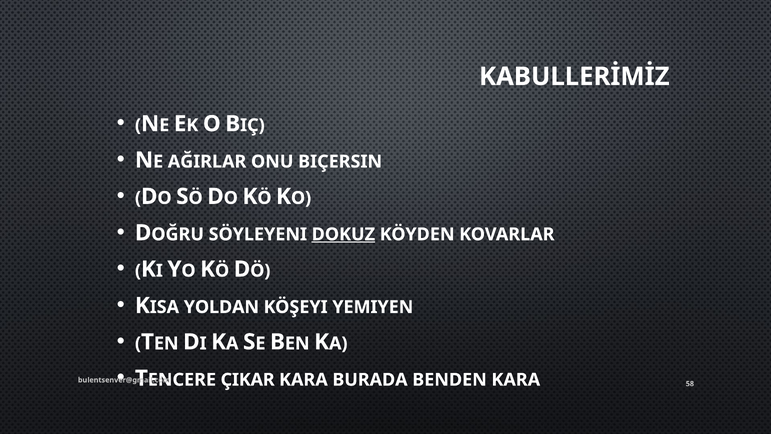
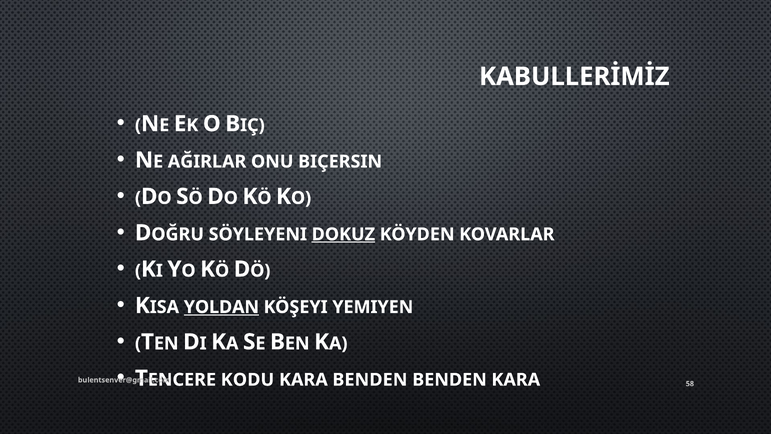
YOLDAN underline: none -> present
ÇIKAR: ÇIKAR -> KODU
KARA BURADA: BURADA -> BENDEN
